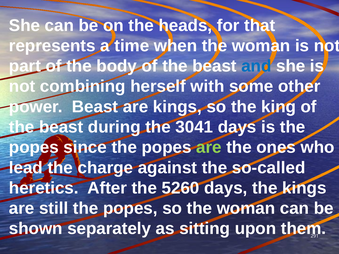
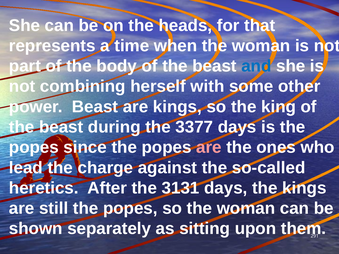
3041: 3041 -> 3377
are at (209, 148) colour: light green -> pink
5260: 5260 -> 3131
